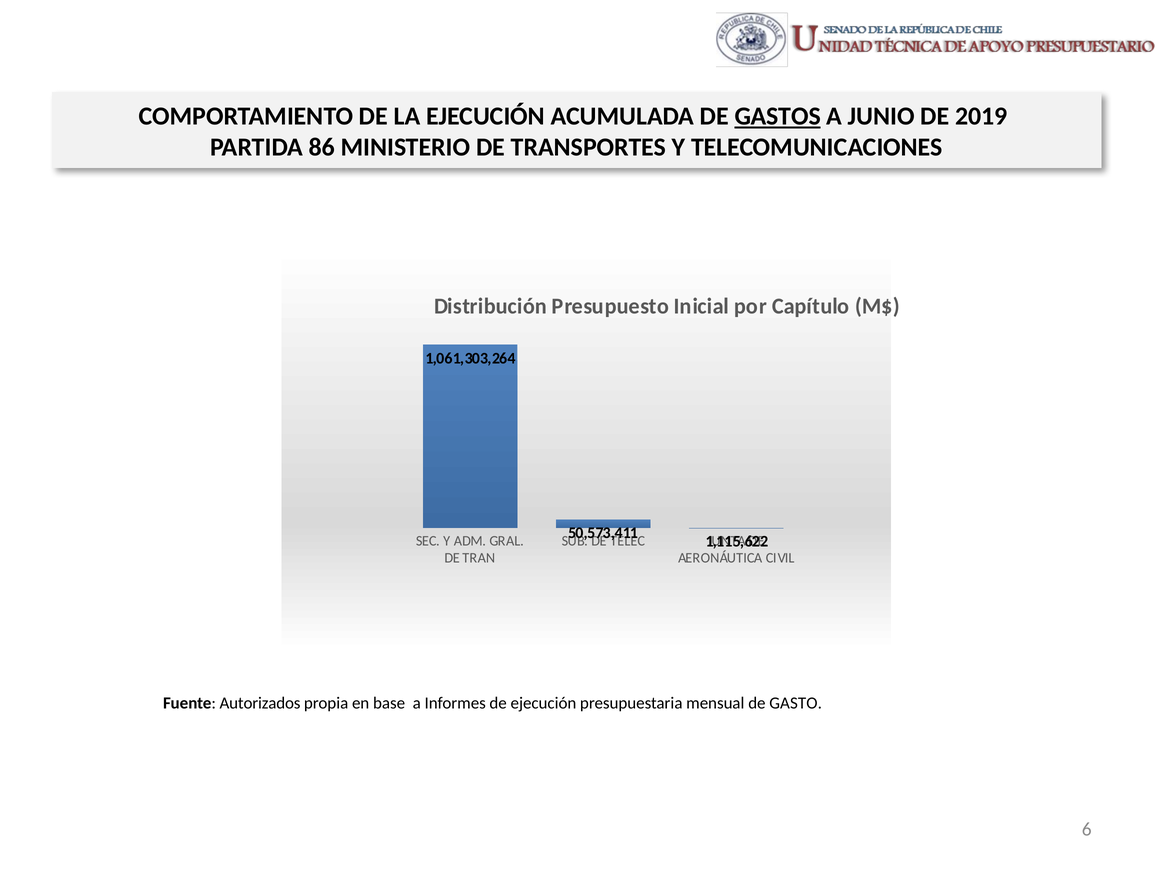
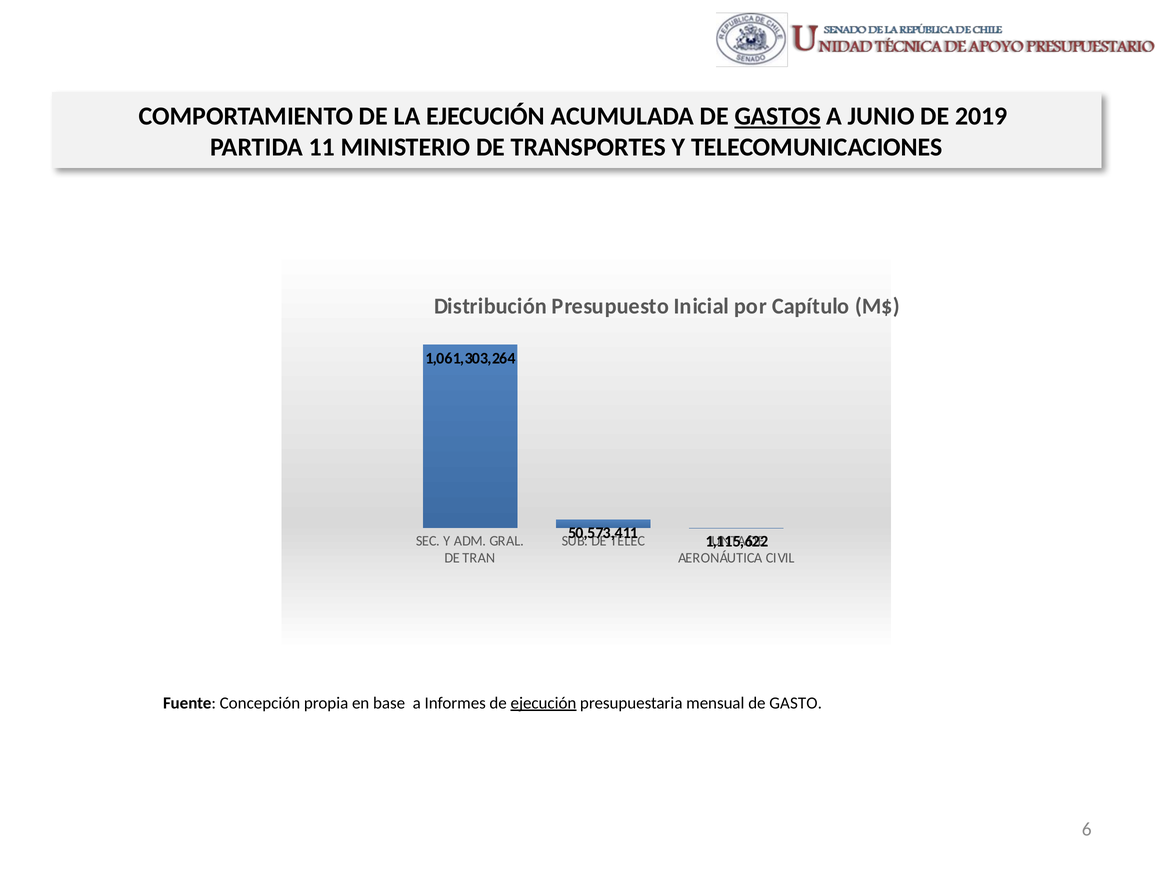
86: 86 -> 11
Autorizados: Autorizados -> Concepción
ejecución at (543, 703) underline: none -> present
